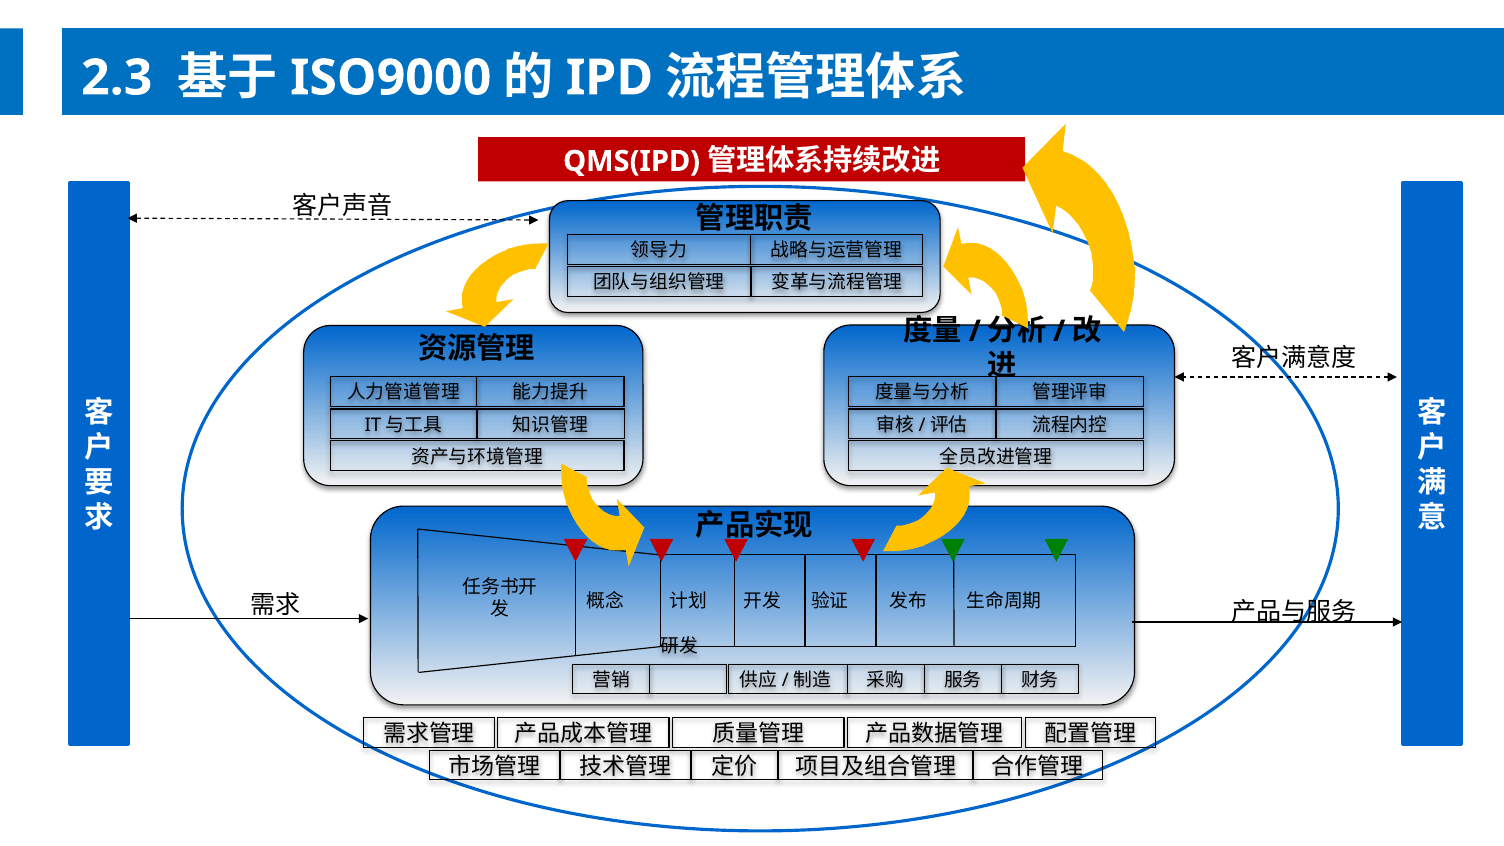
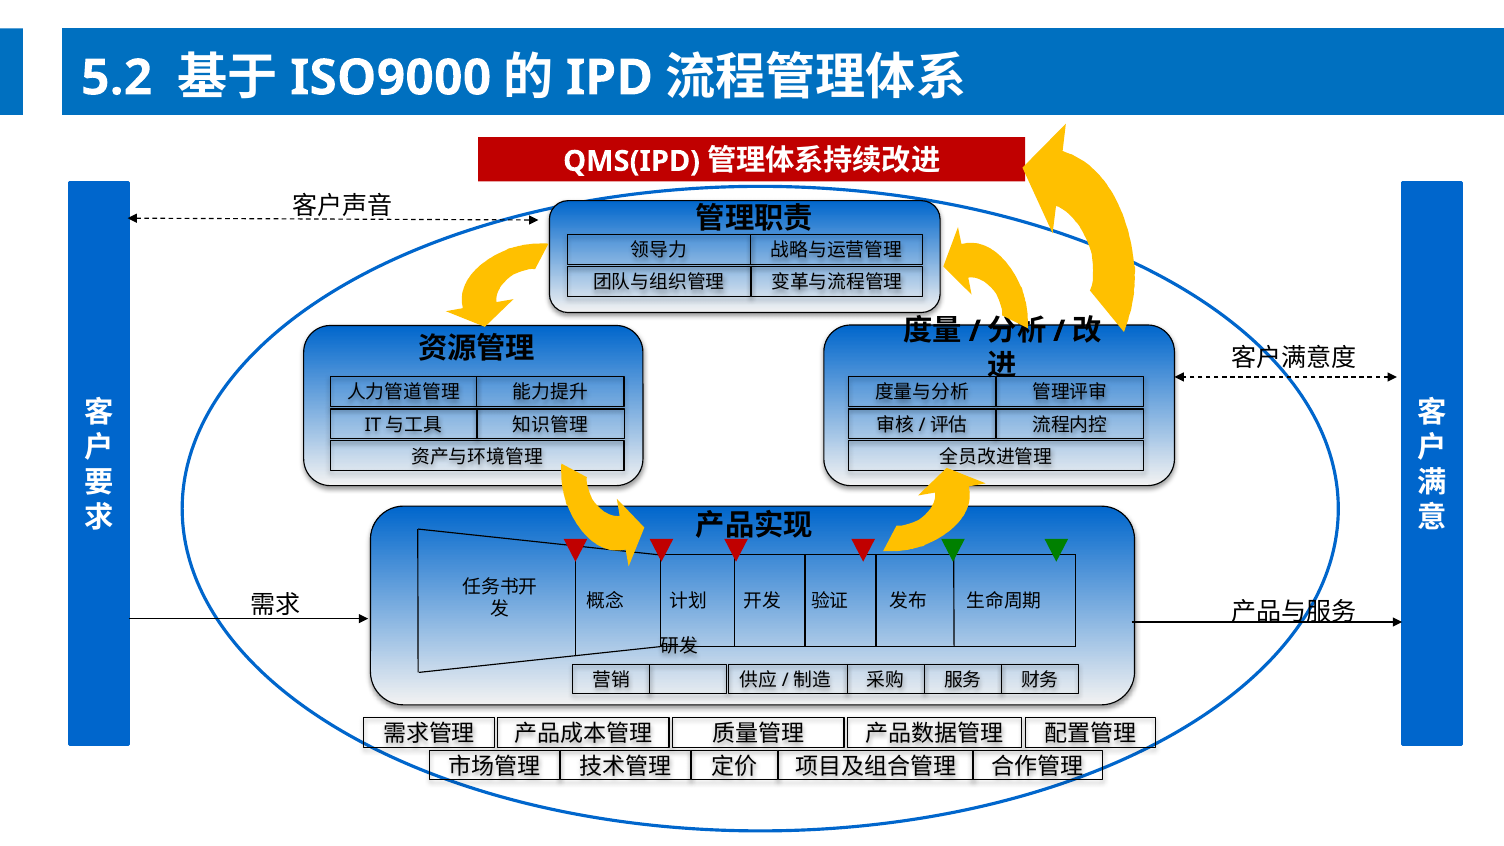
2.3: 2.3 -> 5.2
